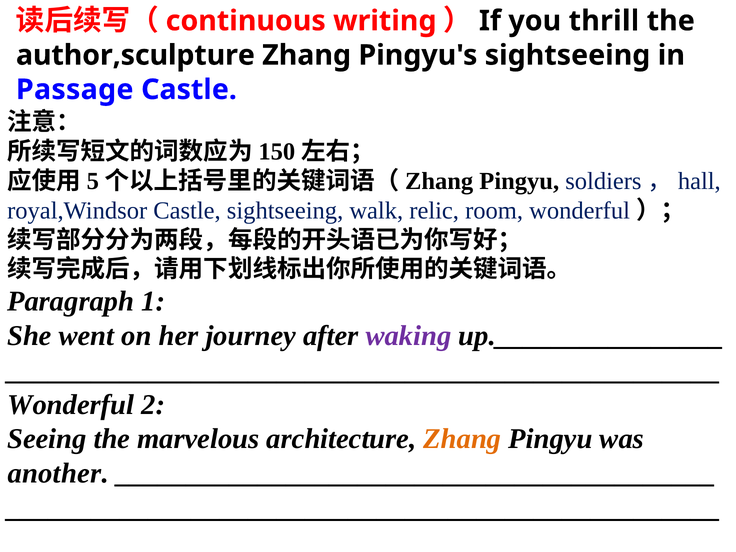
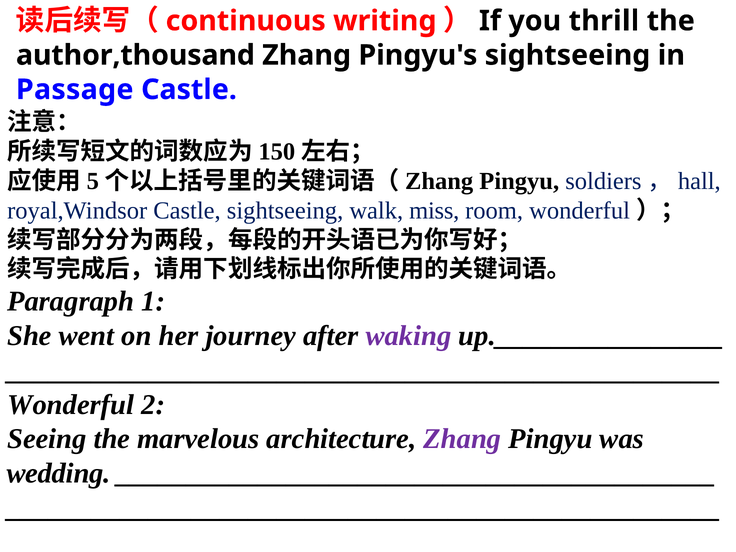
author,sculpture: author,sculpture -> author,thousand
relic: relic -> miss
Zhang at (462, 439) colour: orange -> purple
another: another -> wedding
